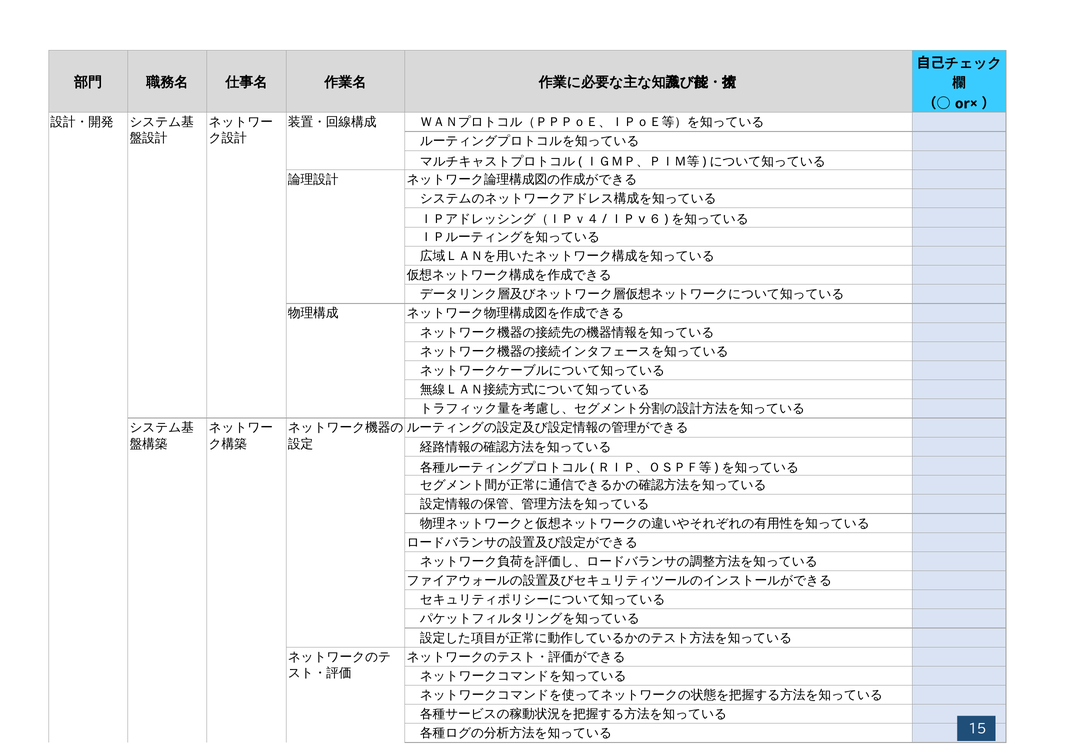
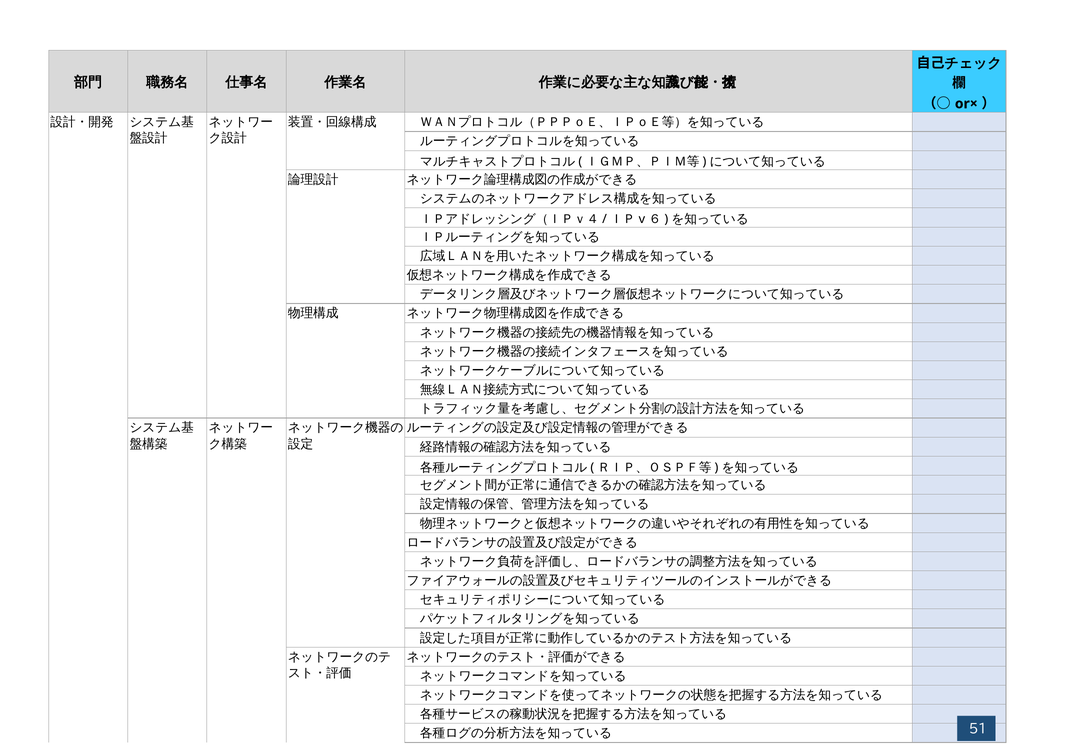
15: 15 -> 51
